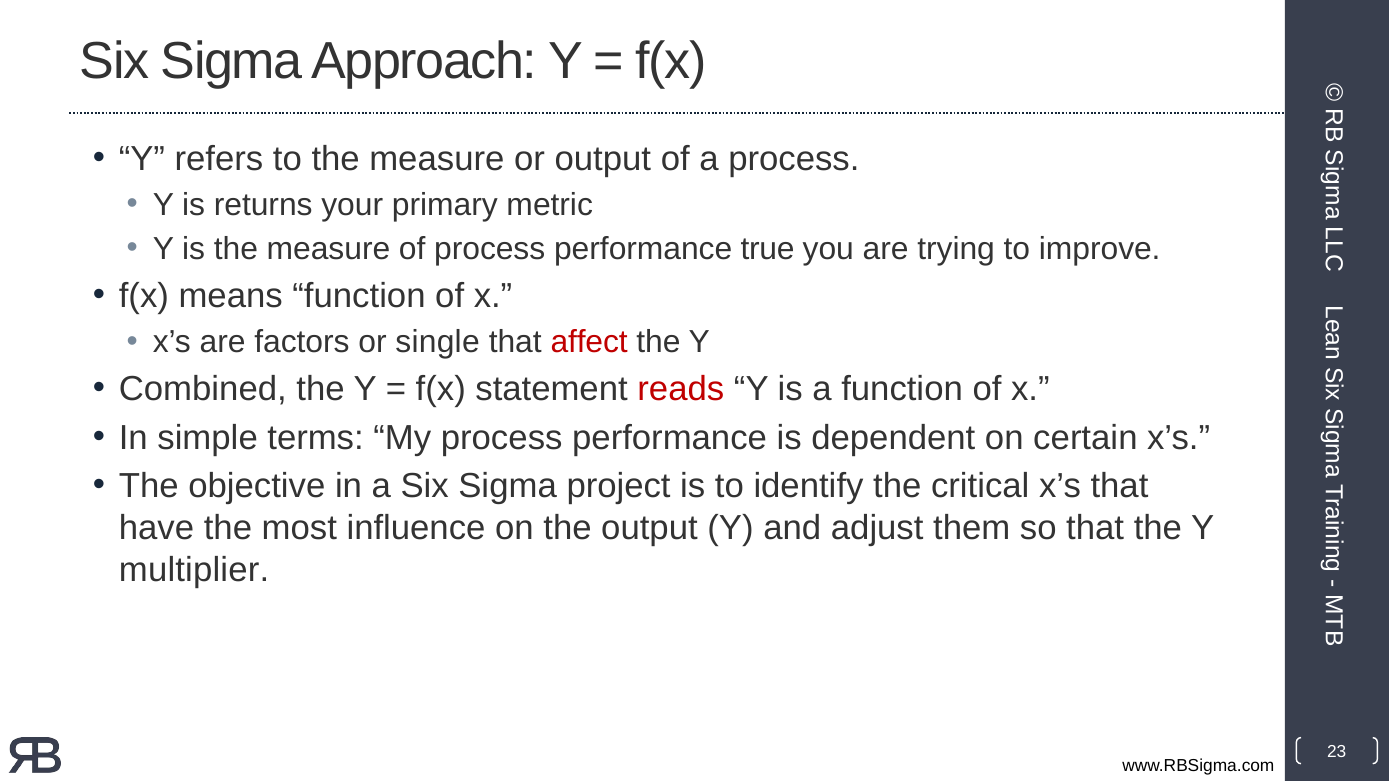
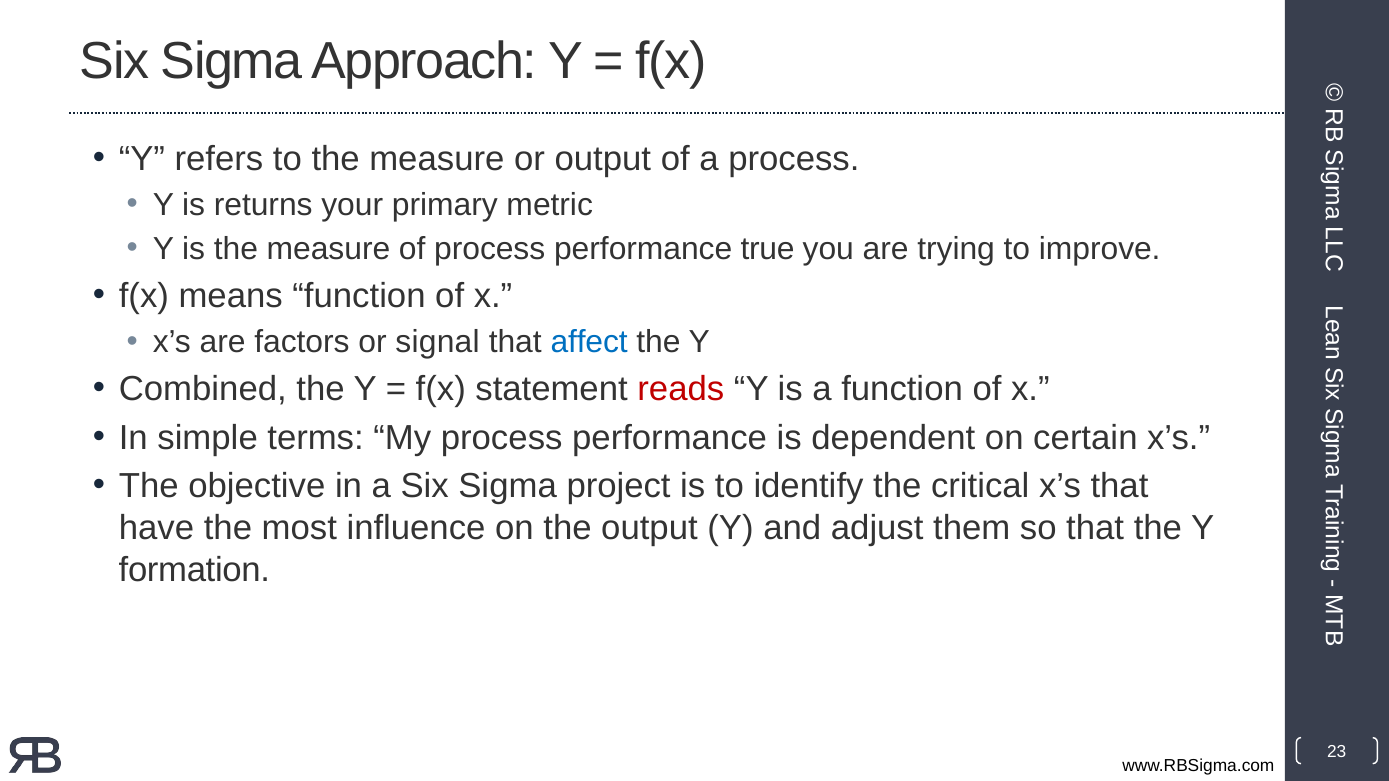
single: single -> signal
affect colour: red -> blue
multiplier: multiplier -> formation
